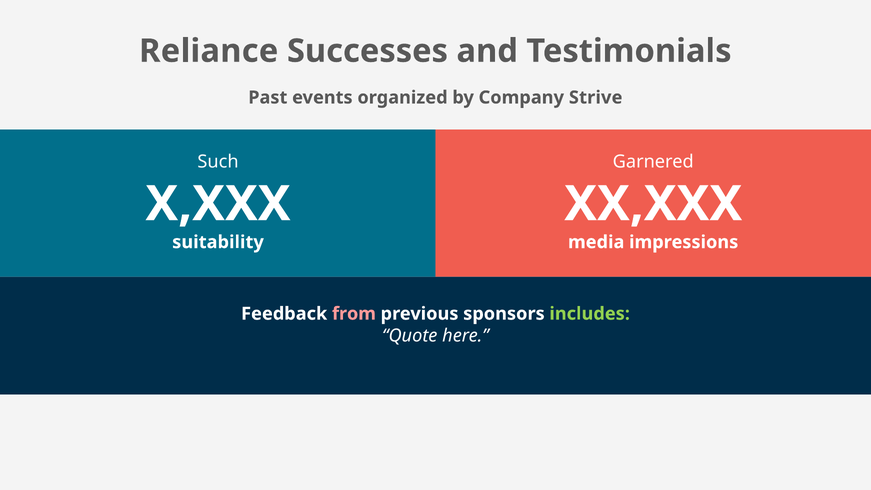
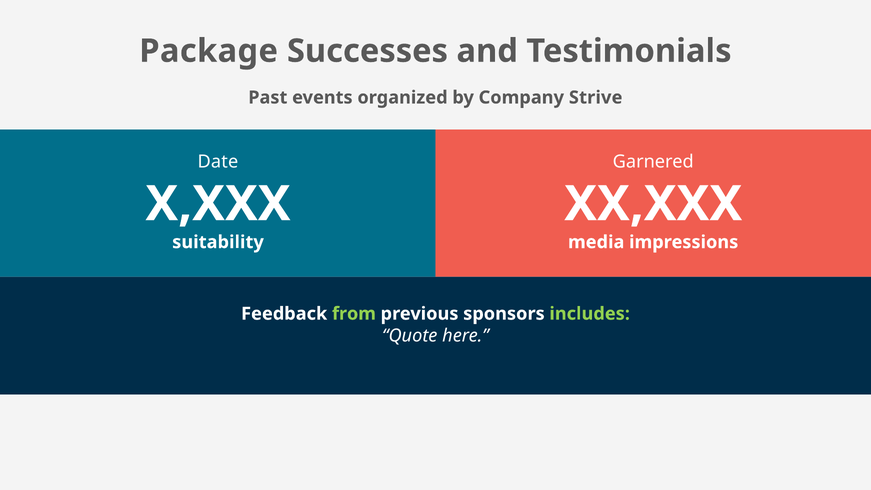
Reliance: Reliance -> Package
Such: Such -> Date
from colour: pink -> light green
